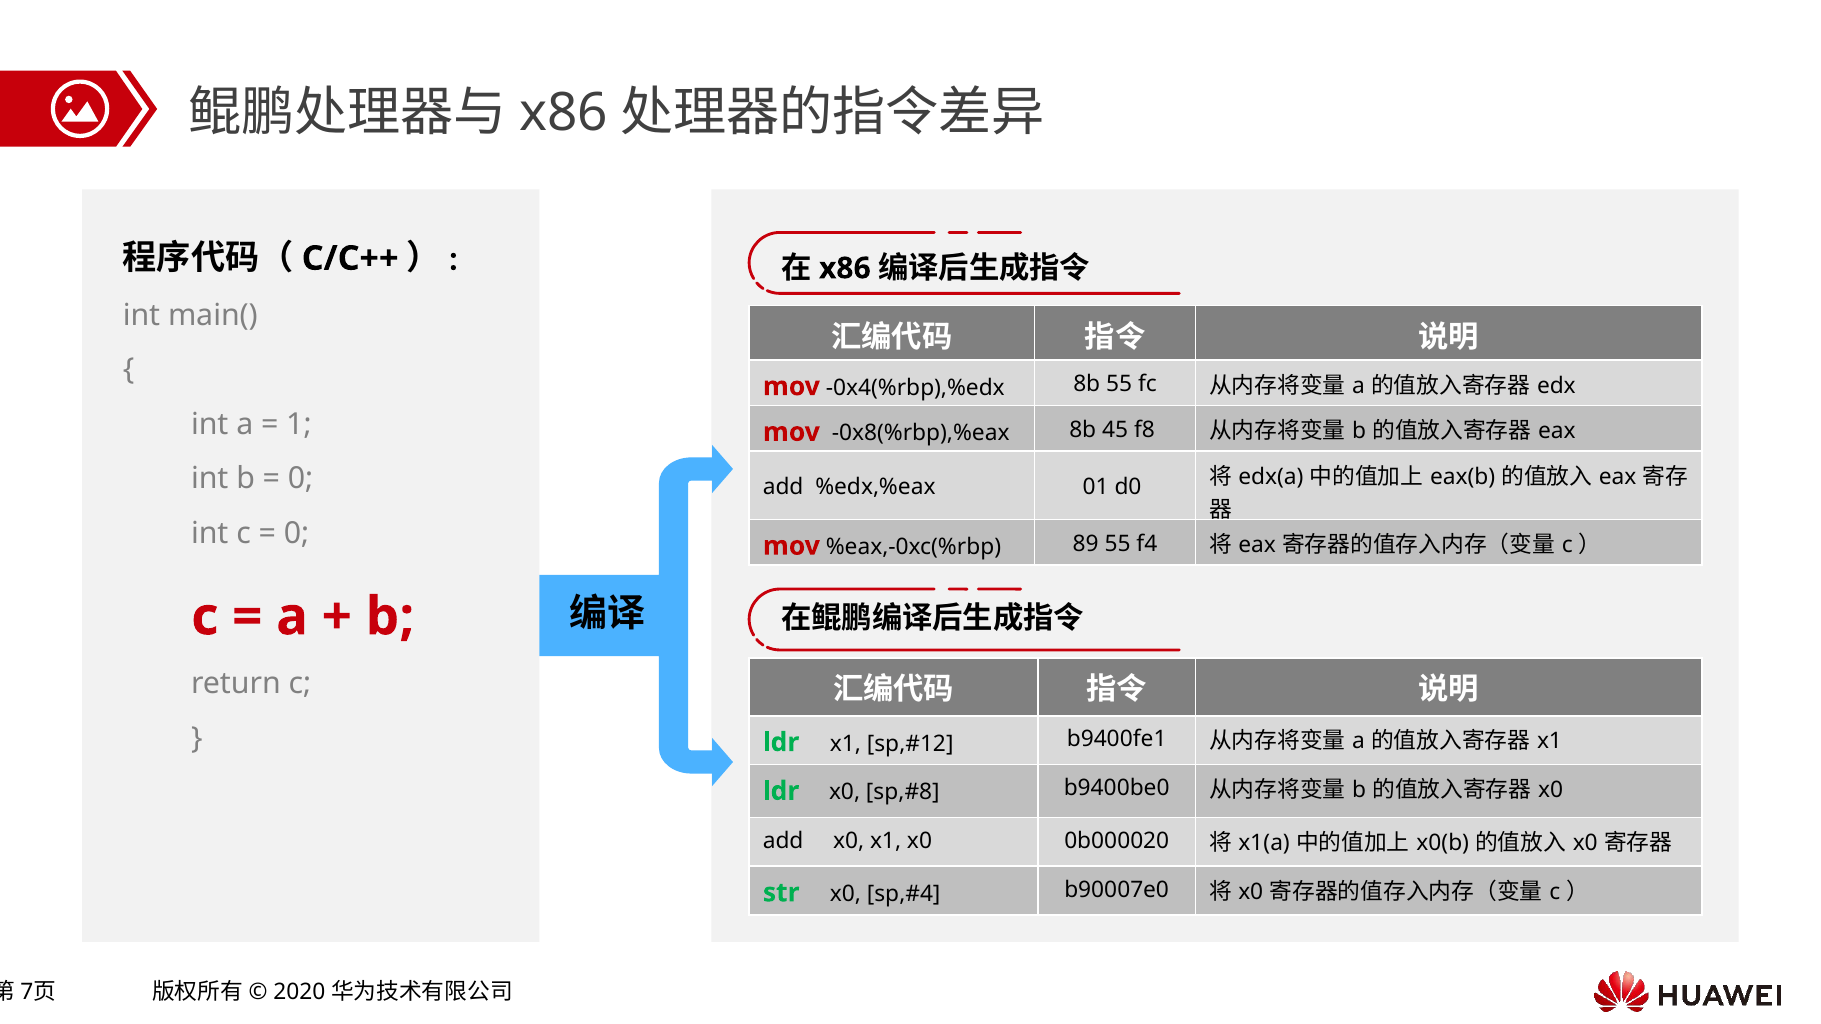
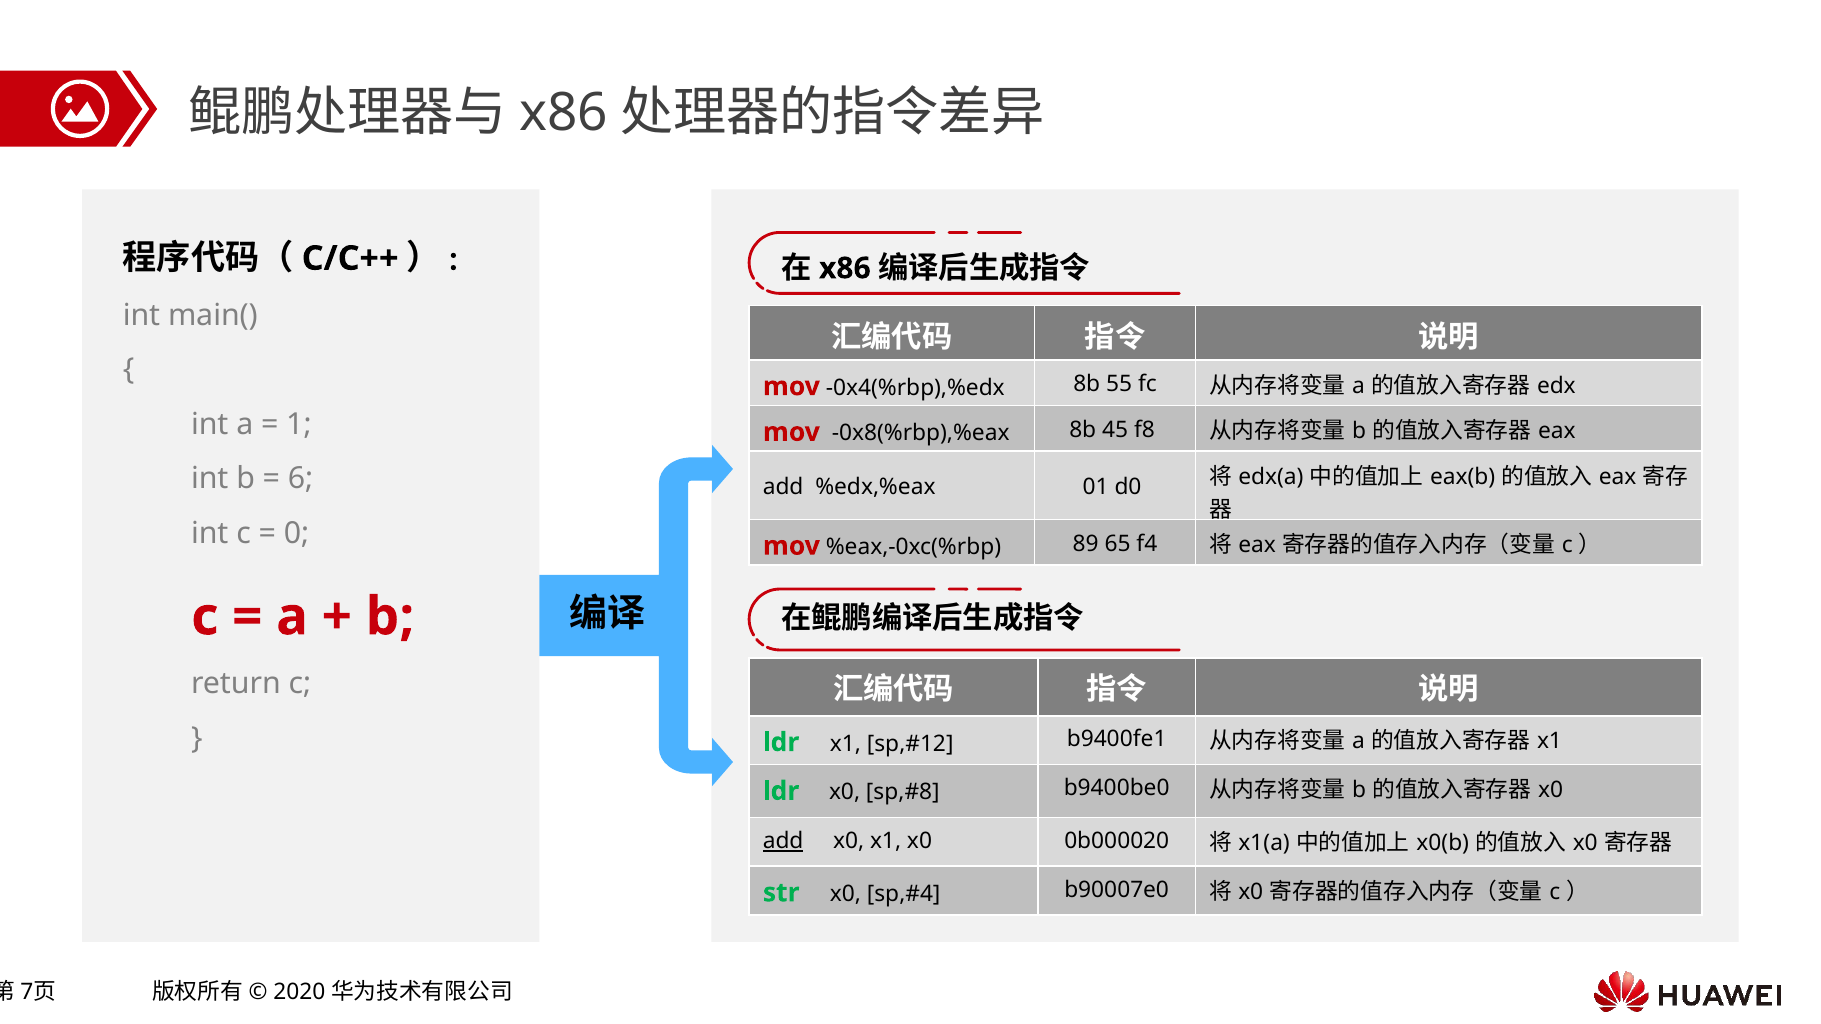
0 at (301, 479): 0 -> 6
89 55: 55 -> 65
add at (783, 841) underline: none -> present
